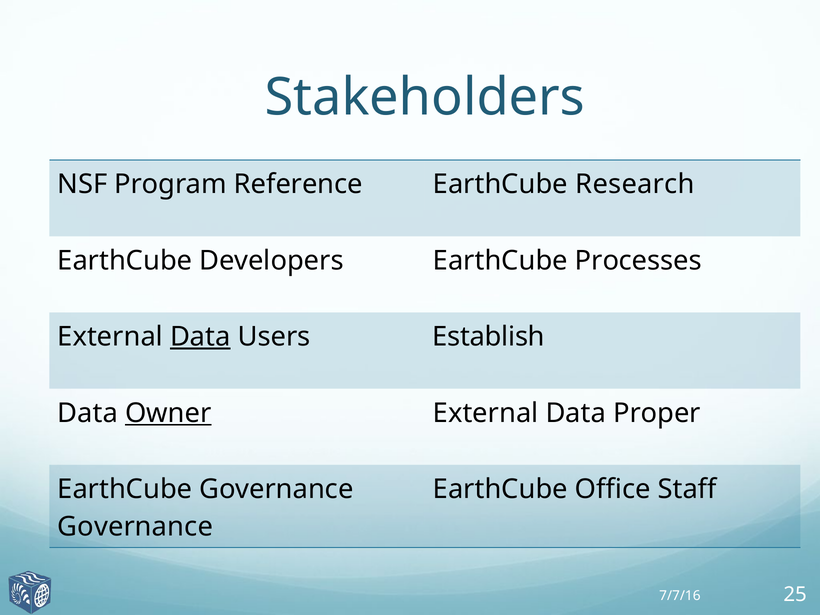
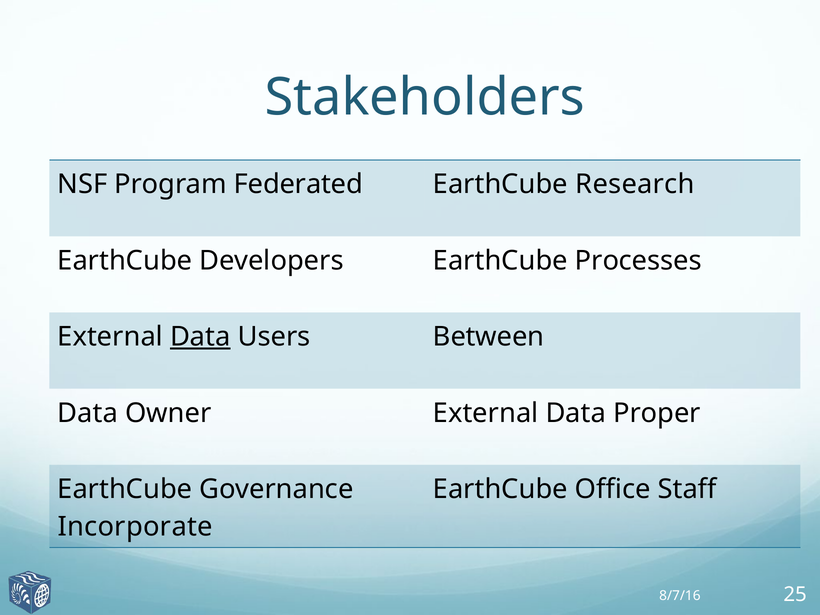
Reference: Reference -> Federated
Establish: Establish -> Between
Owner underline: present -> none
Governance at (135, 526): Governance -> Incorporate
7/7/16: 7/7/16 -> 8/7/16
